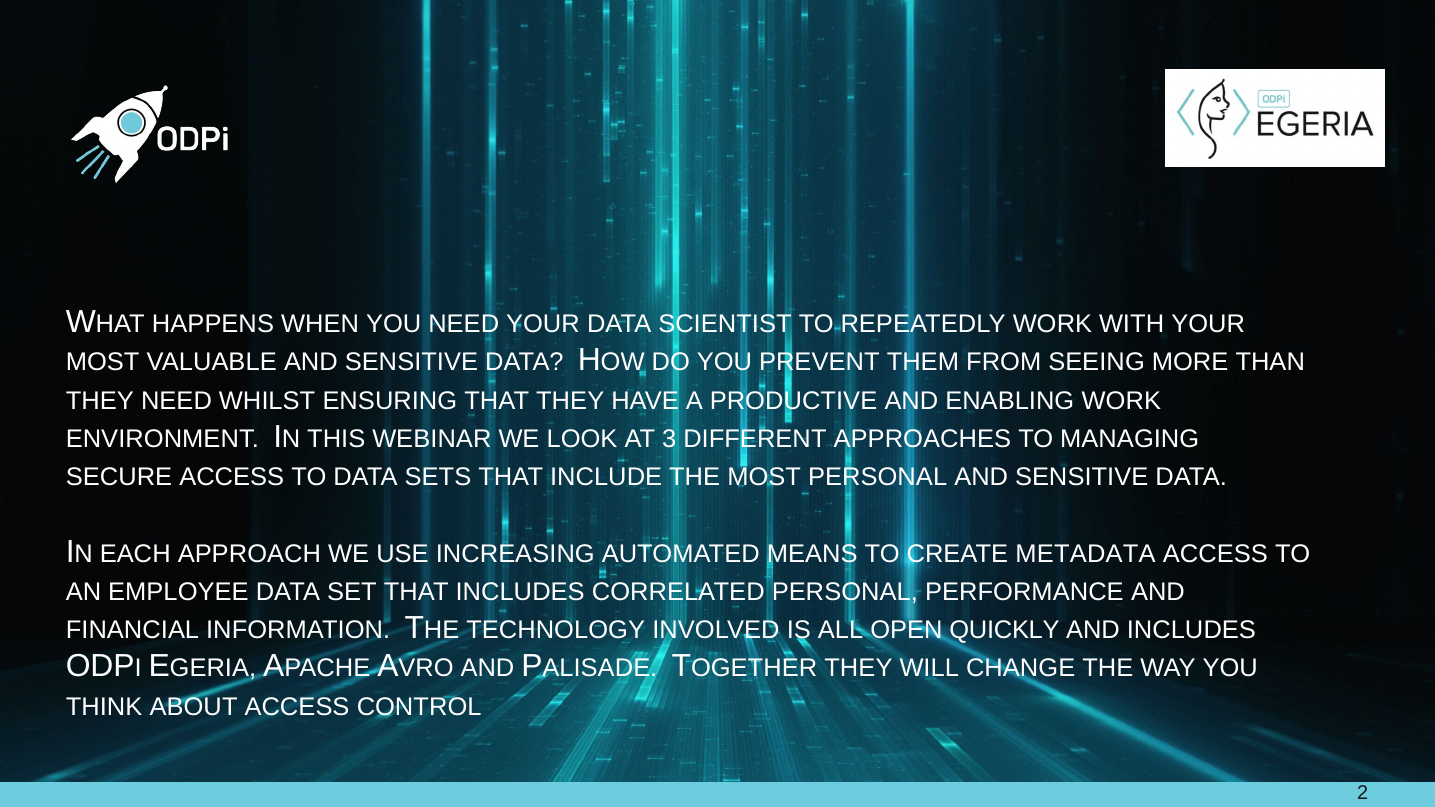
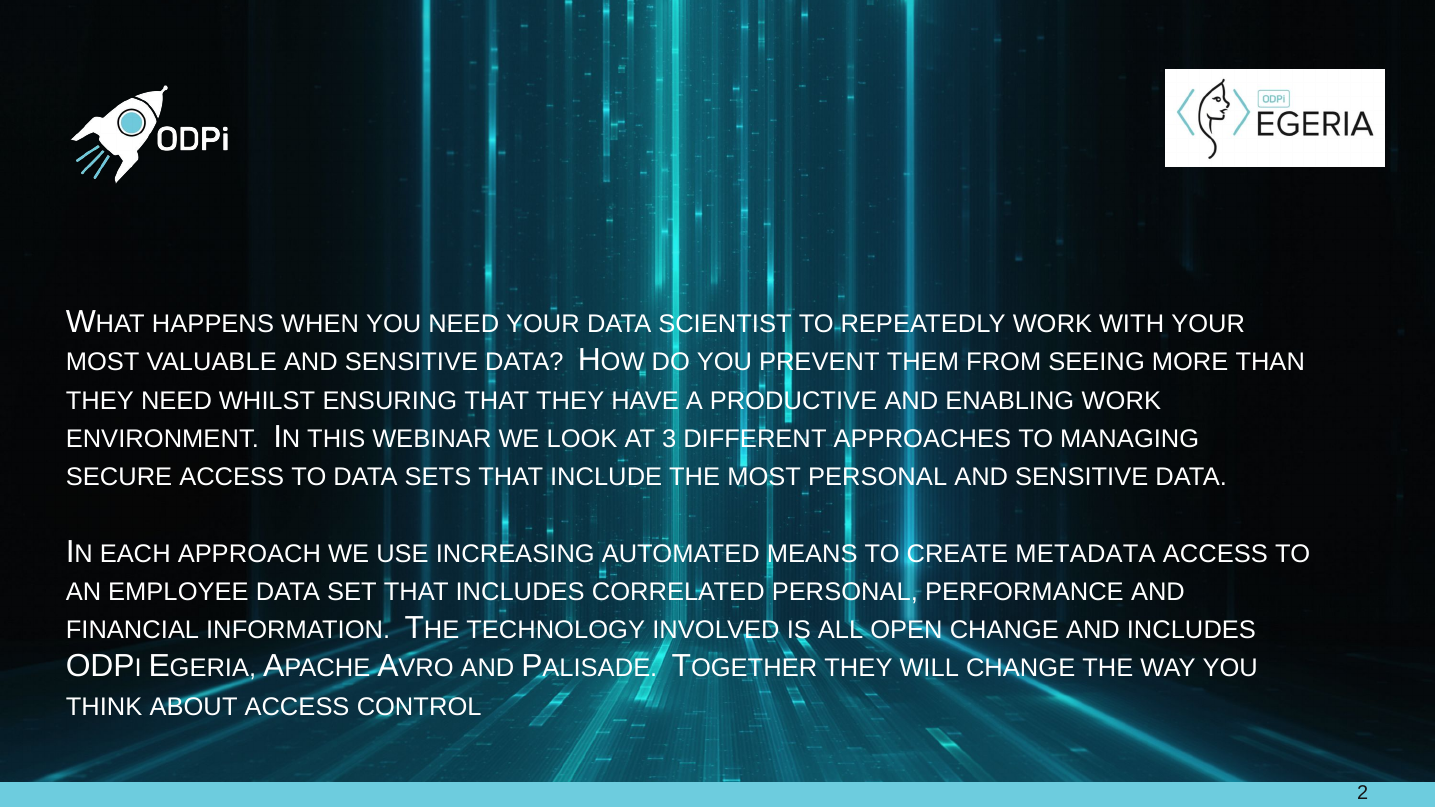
OPEN QUICKLY: QUICKLY -> CHANGE
